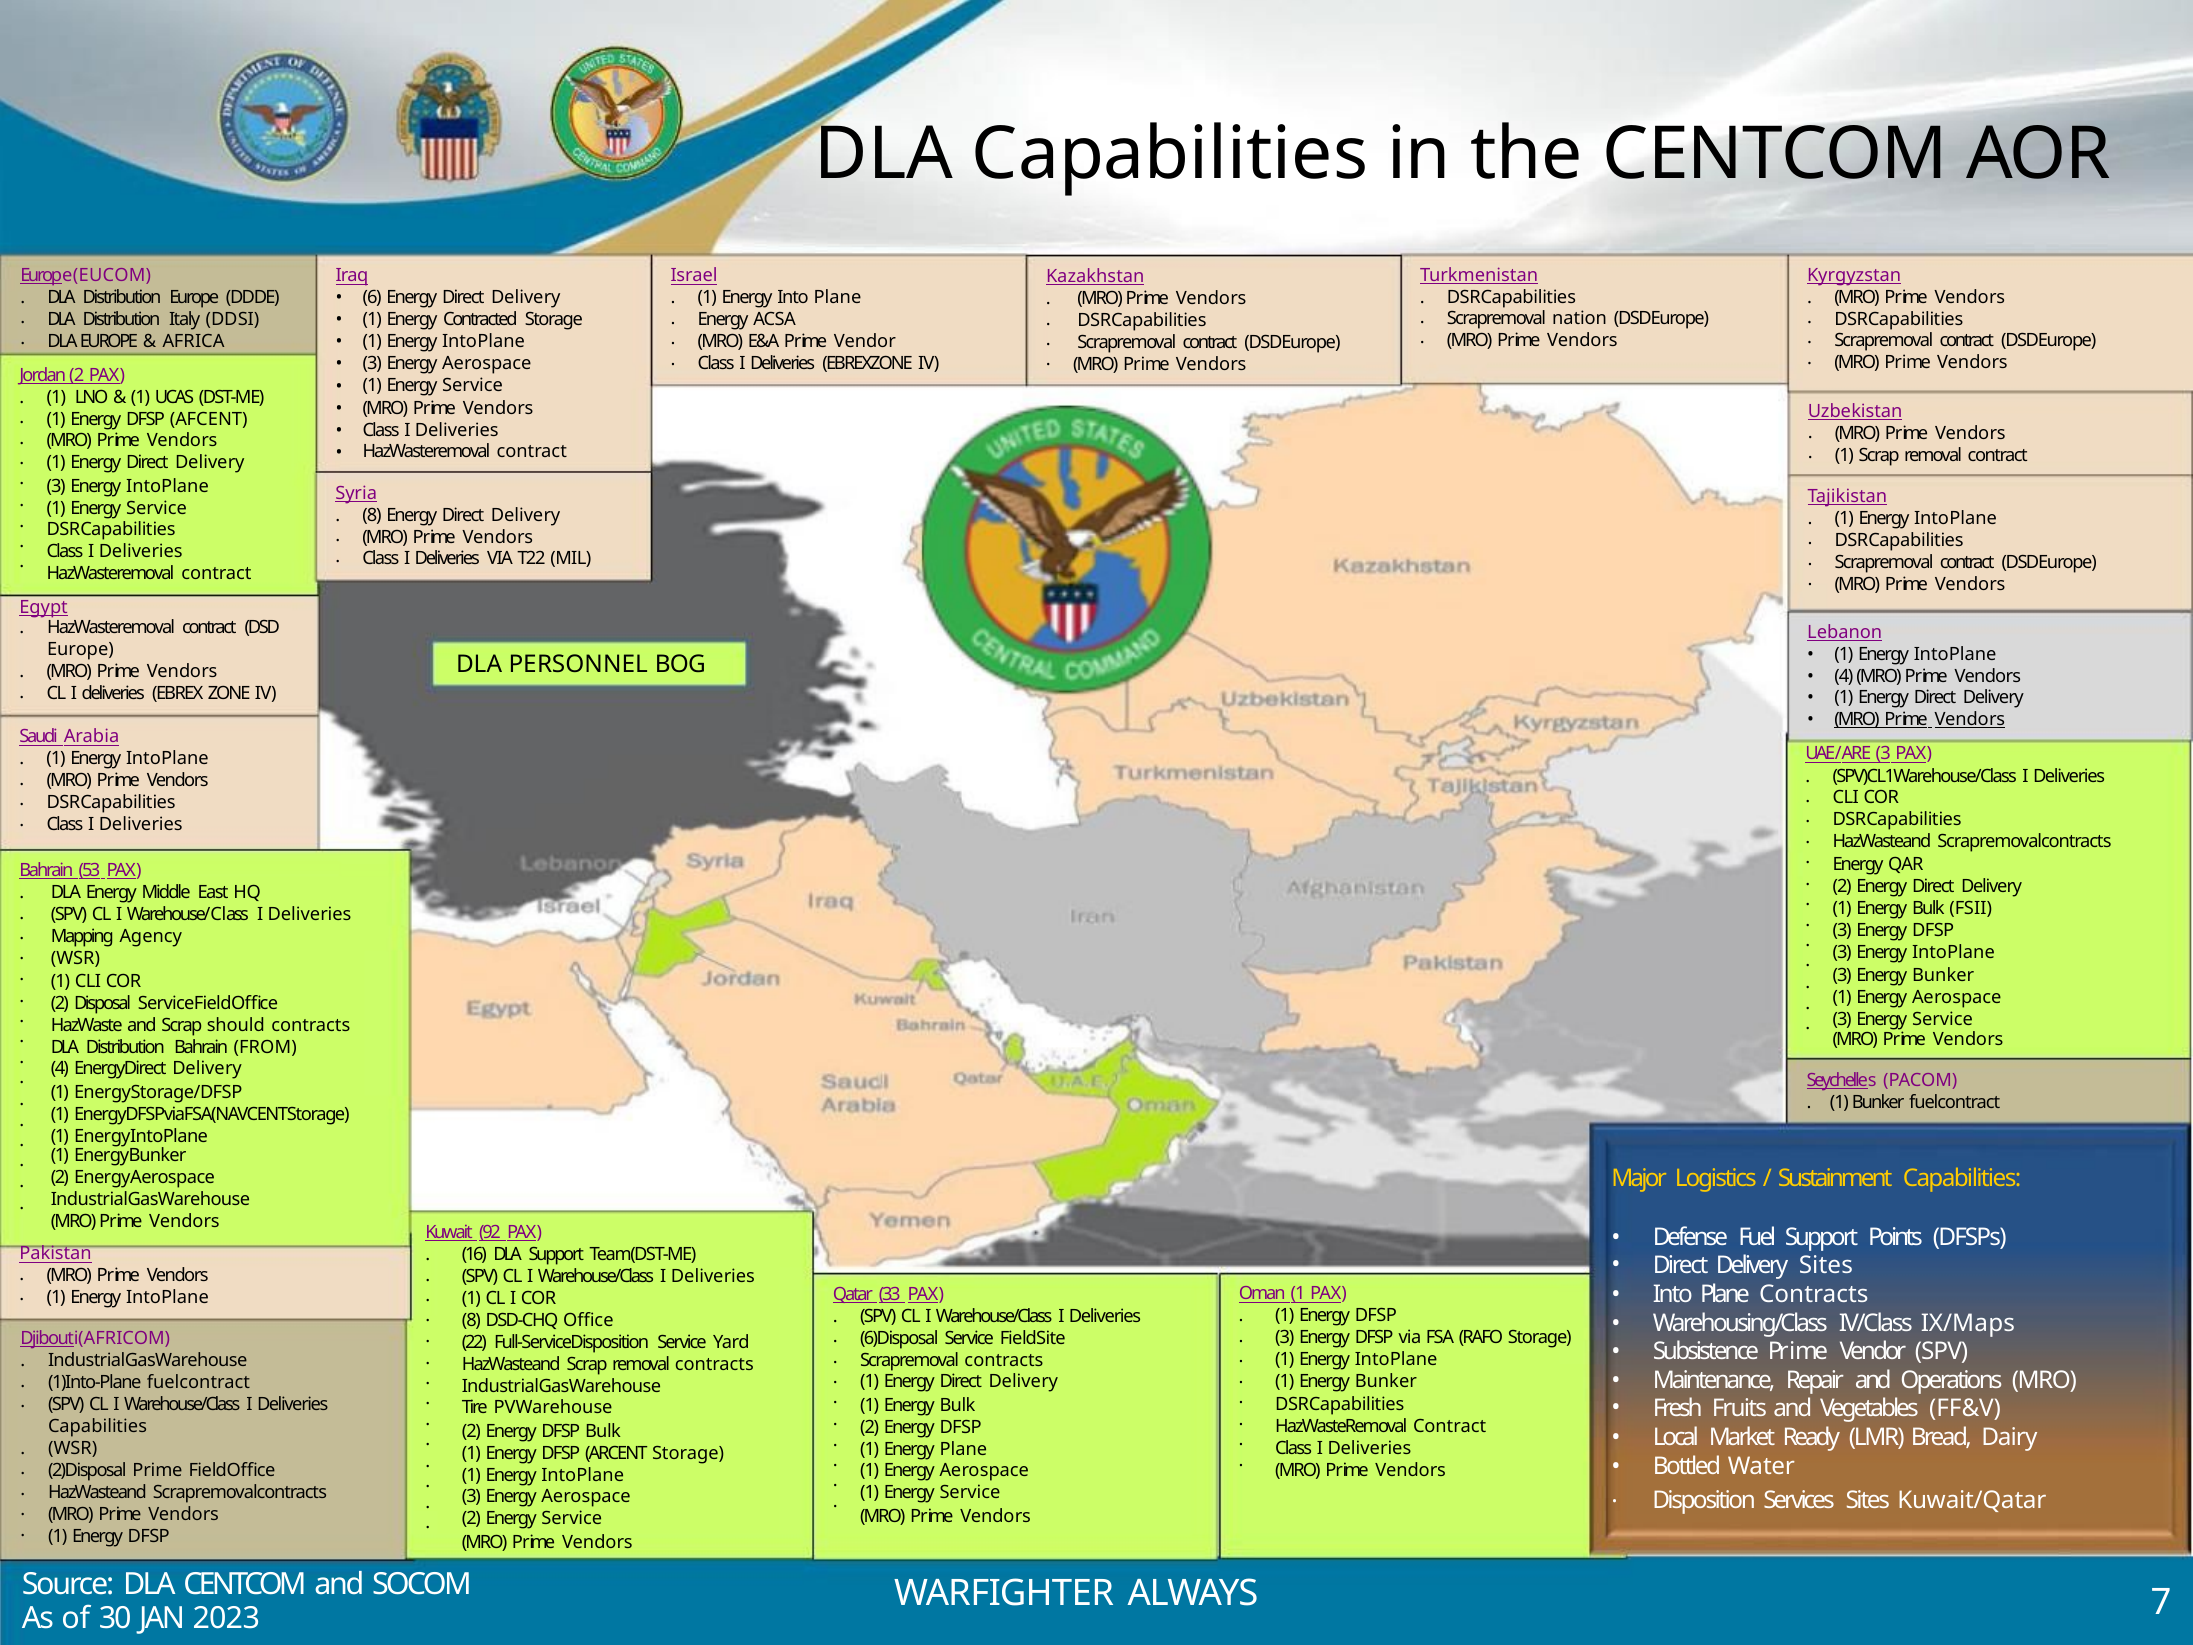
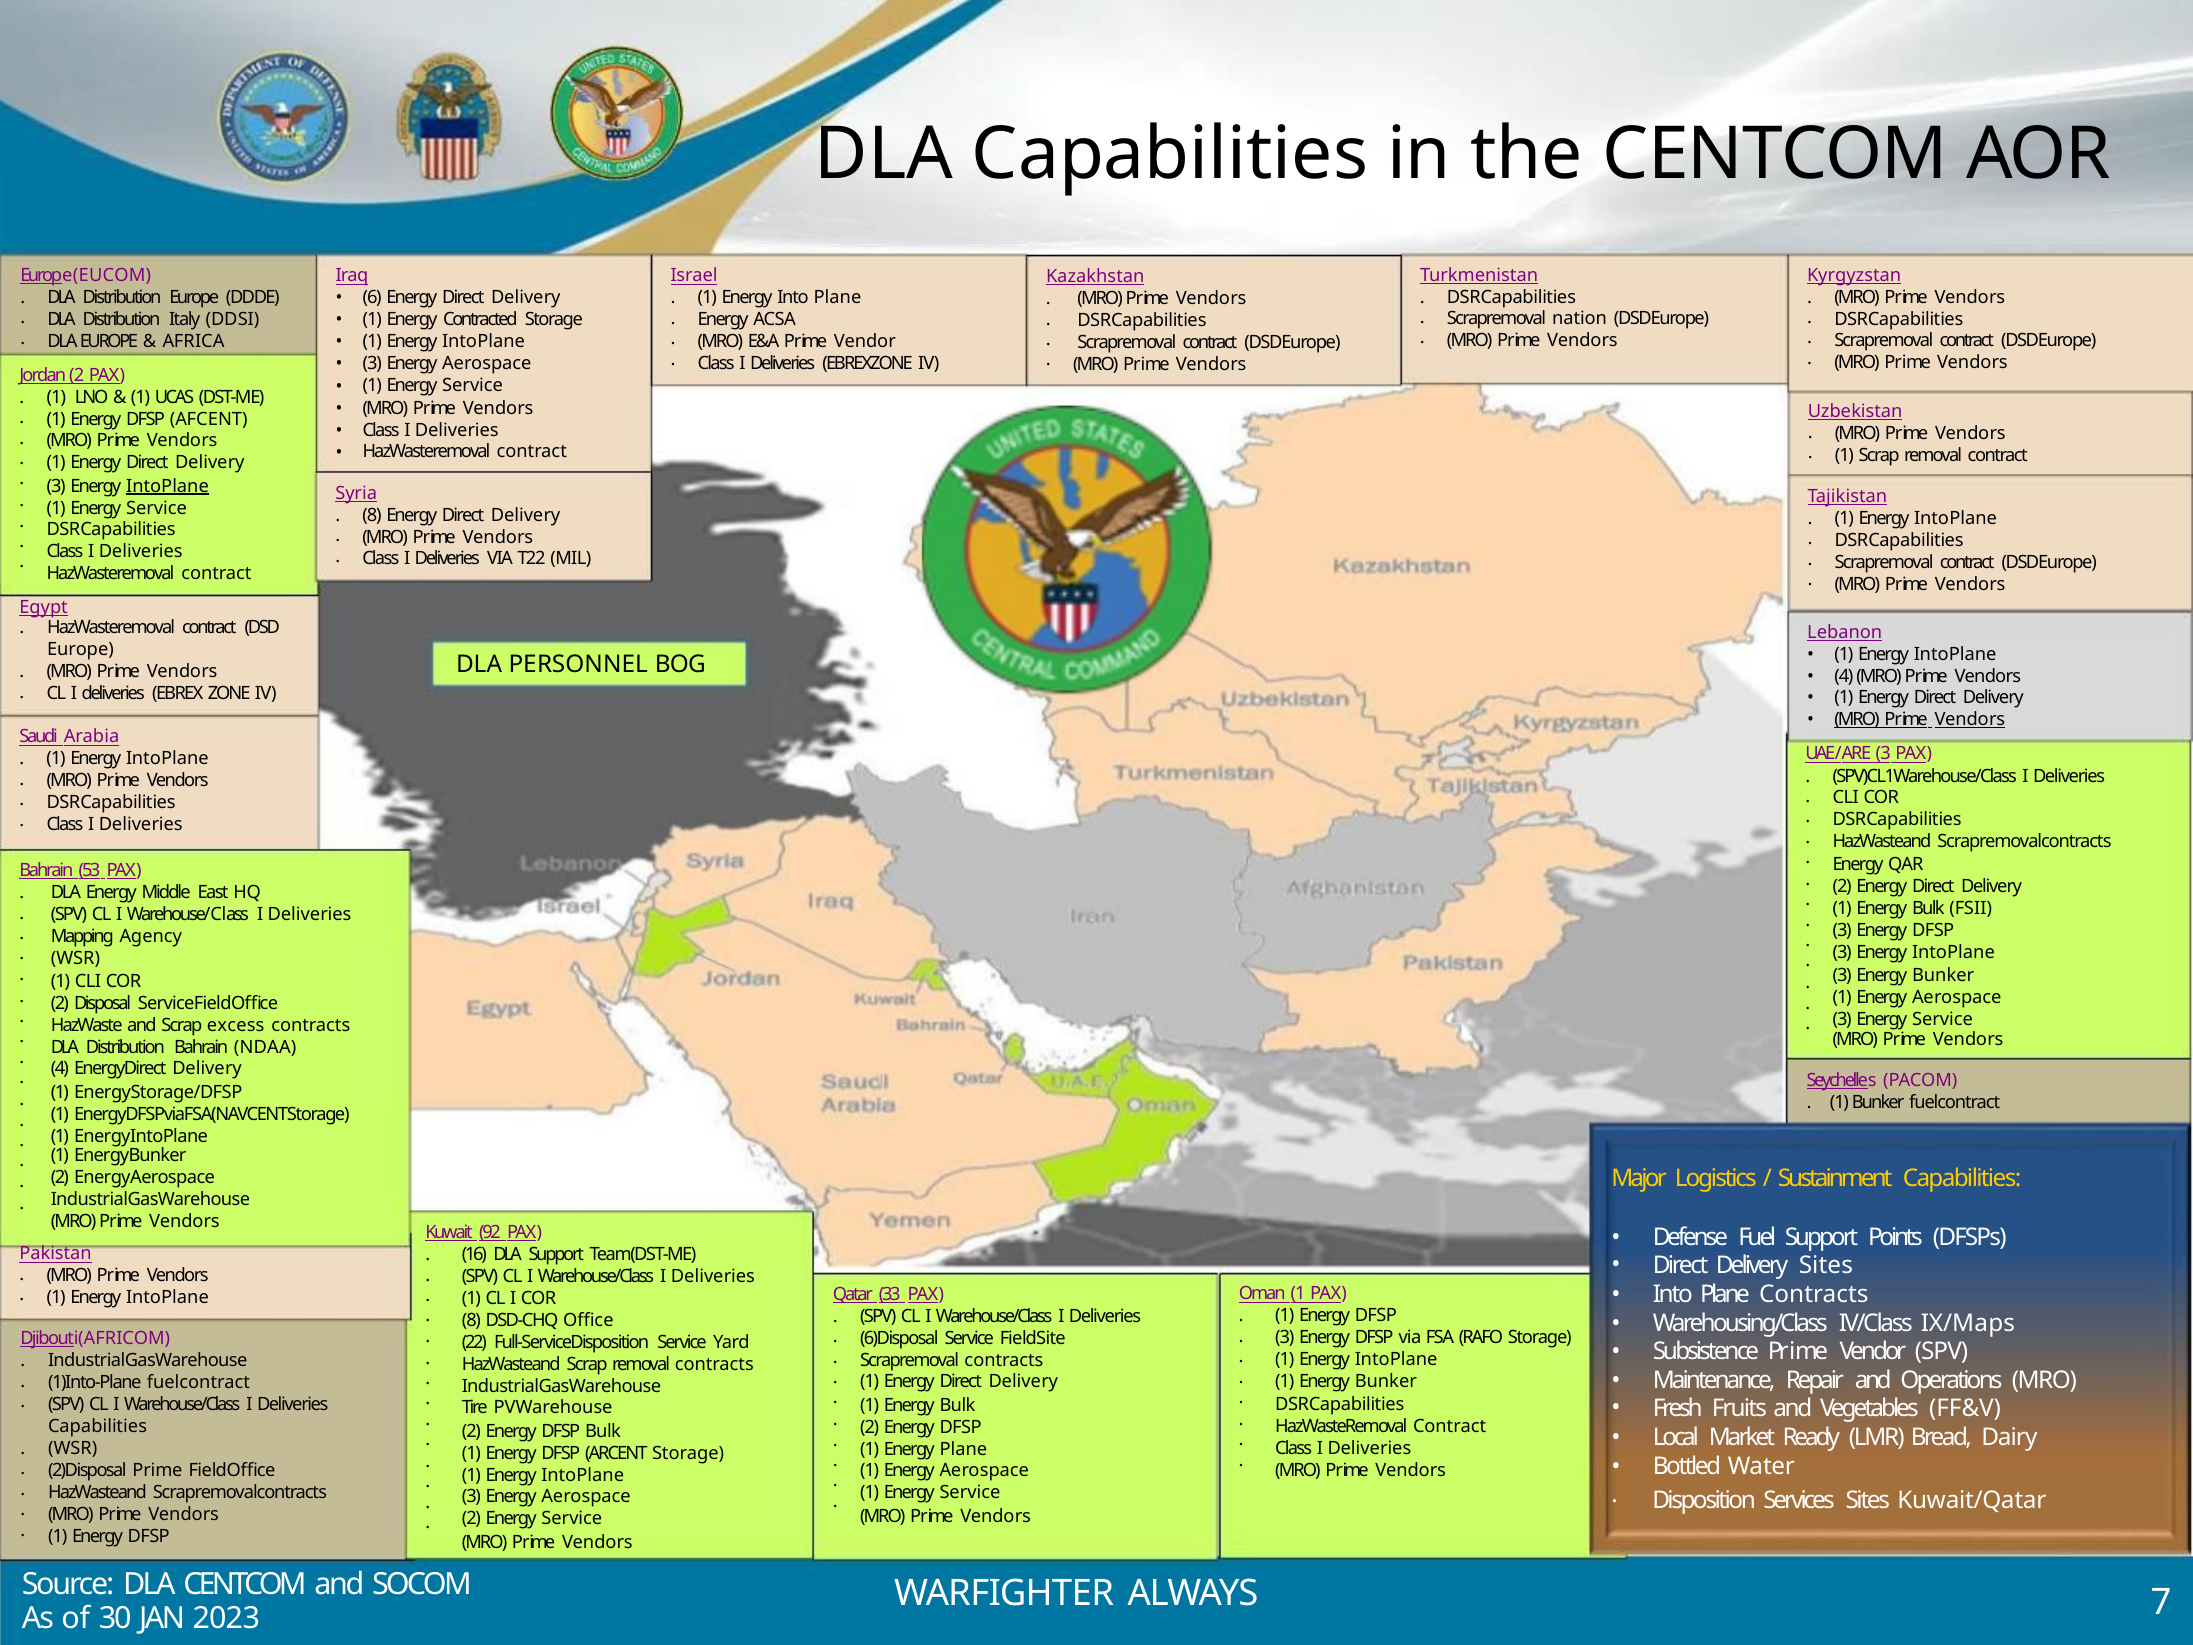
IntoPlane at (167, 486) underline: none -> present
should: should -> excess
FROM: FROM -> NDAA
